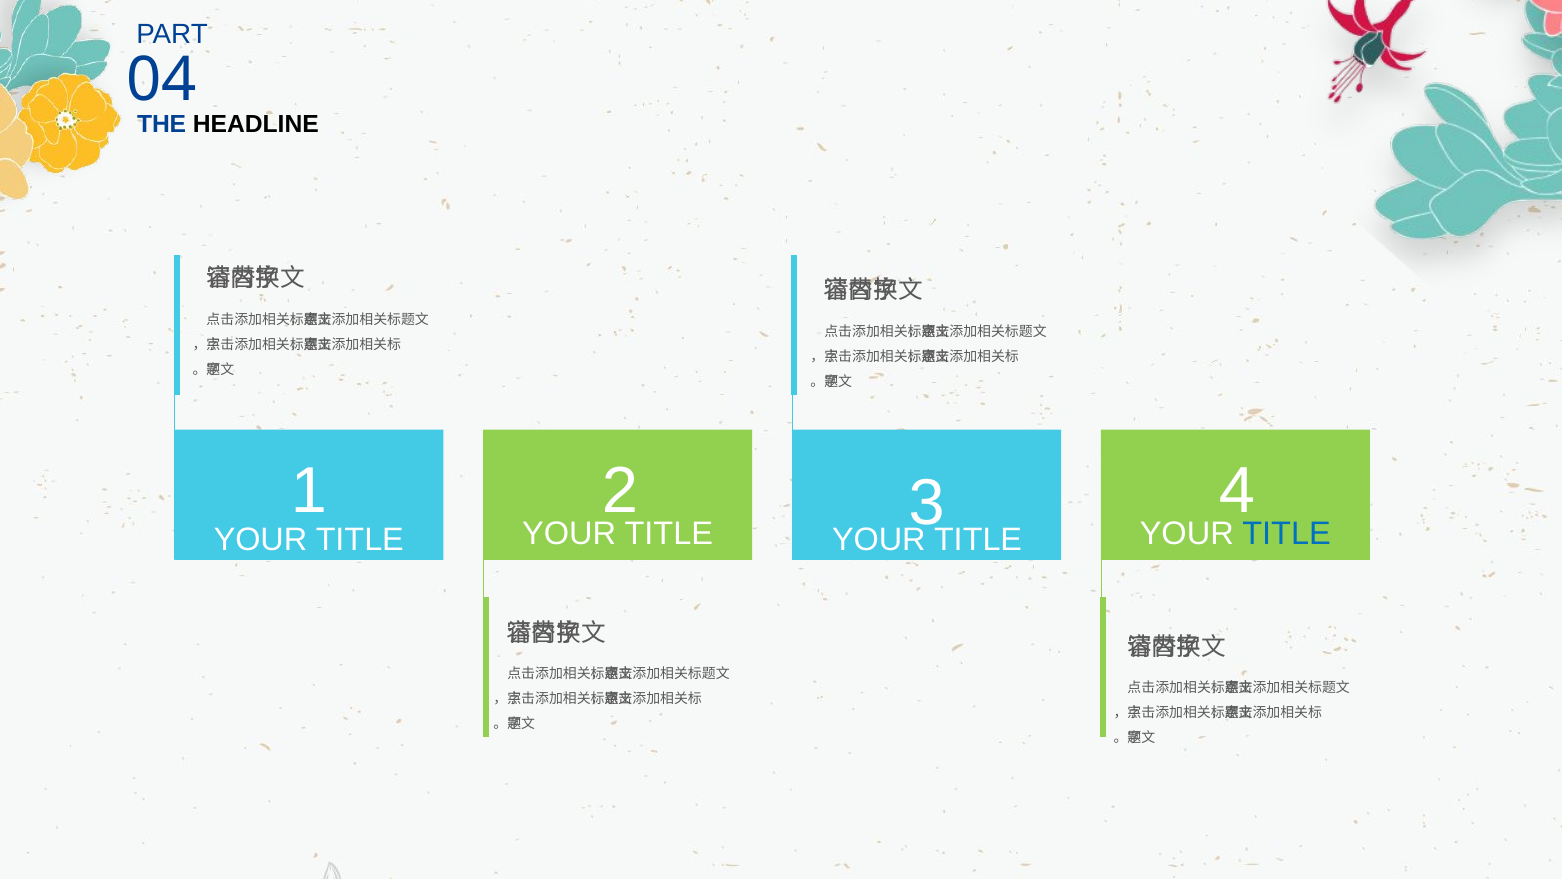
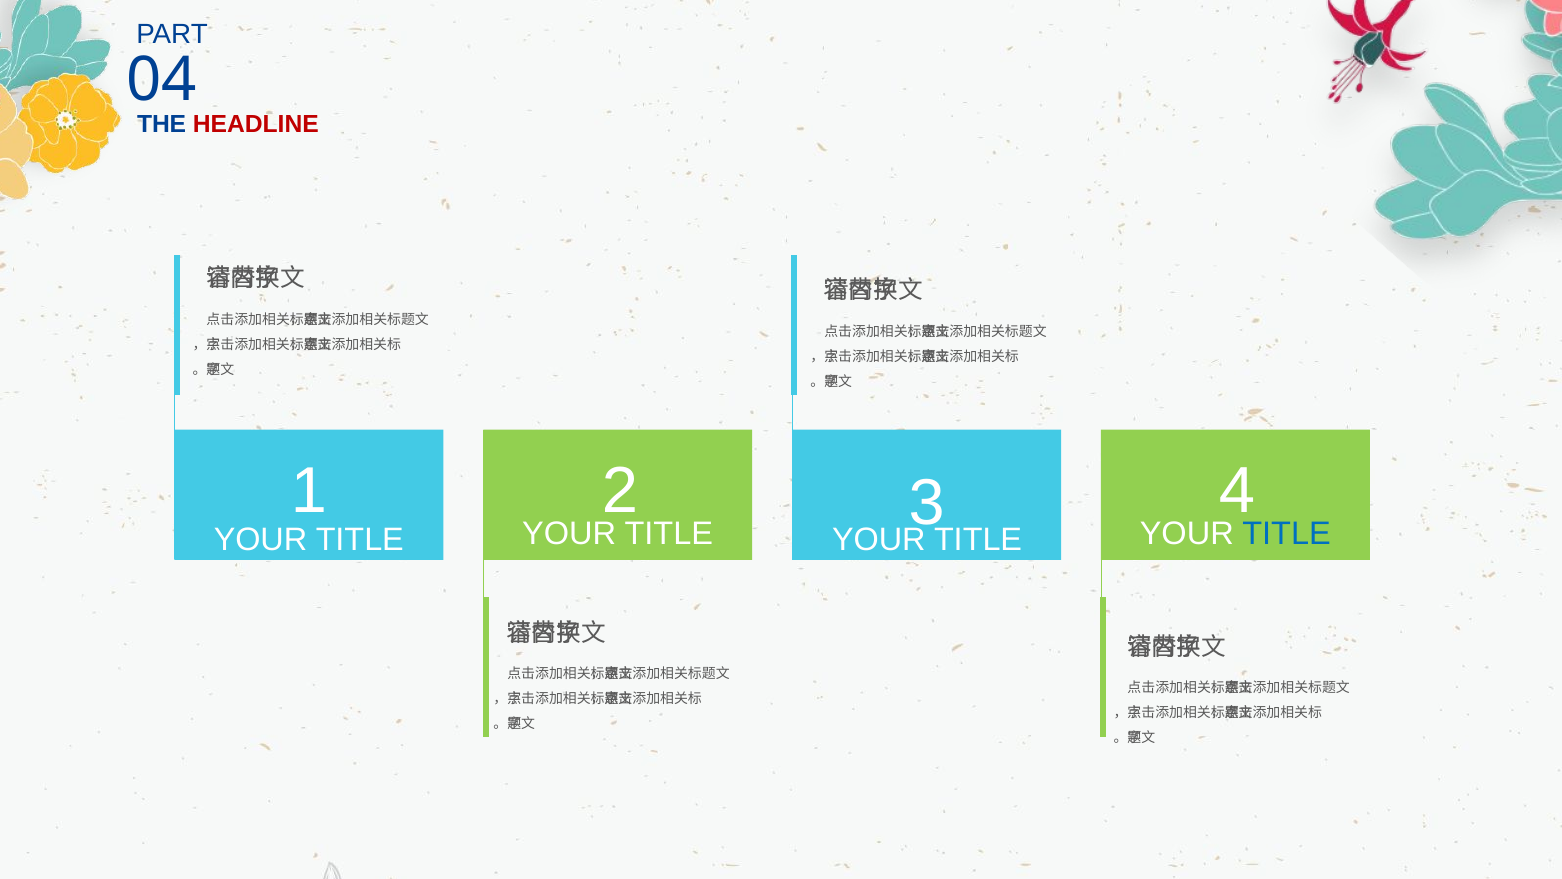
HEADLINE colour: black -> red
